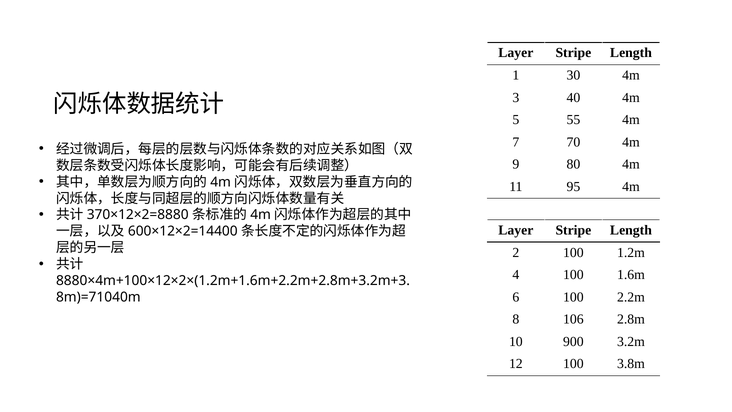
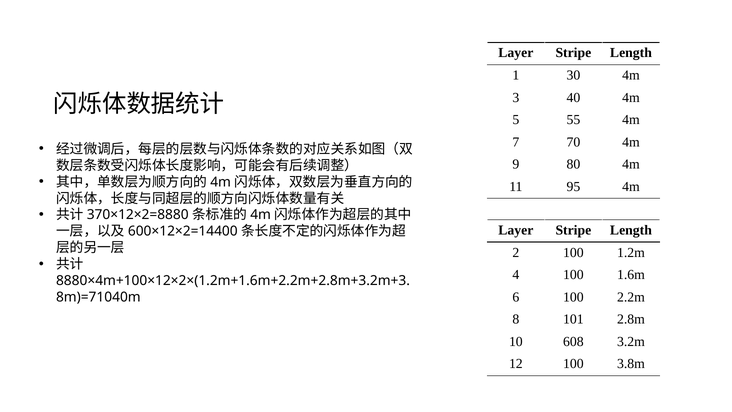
106: 106 -> 101
900: 900 -> 608
